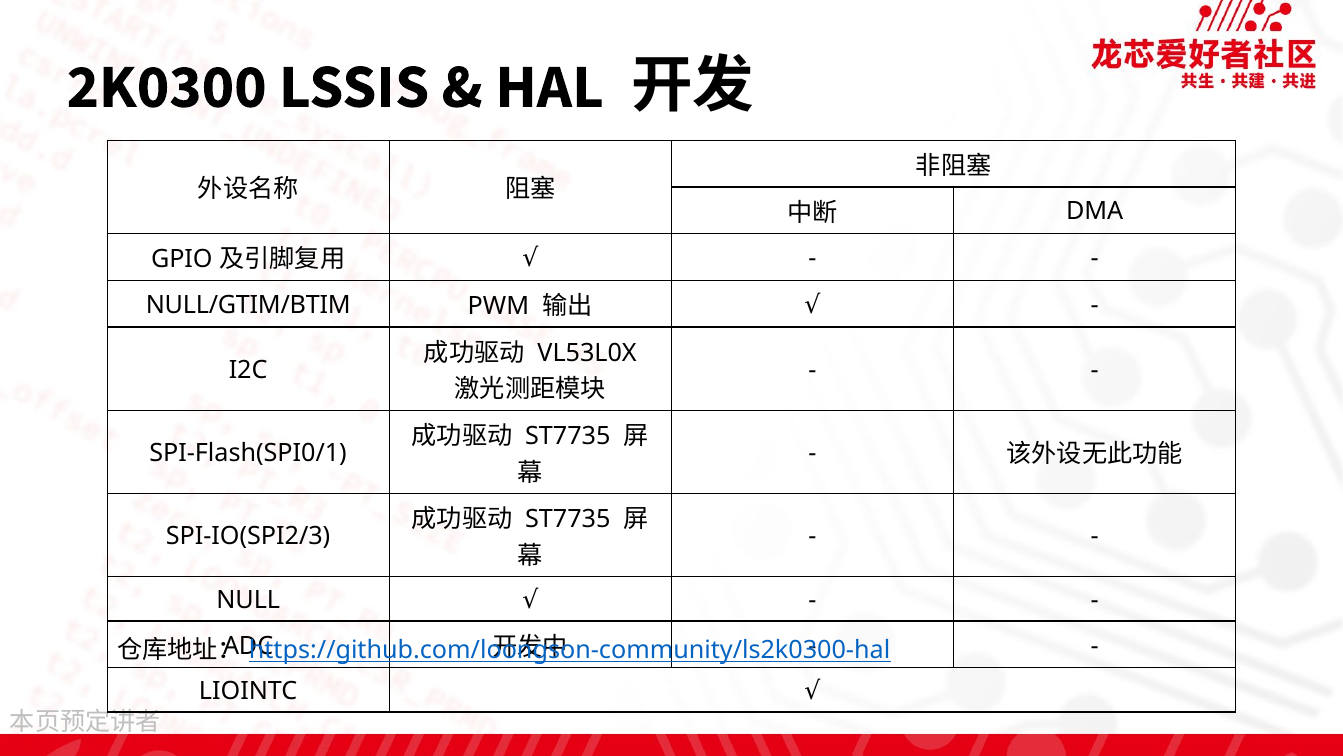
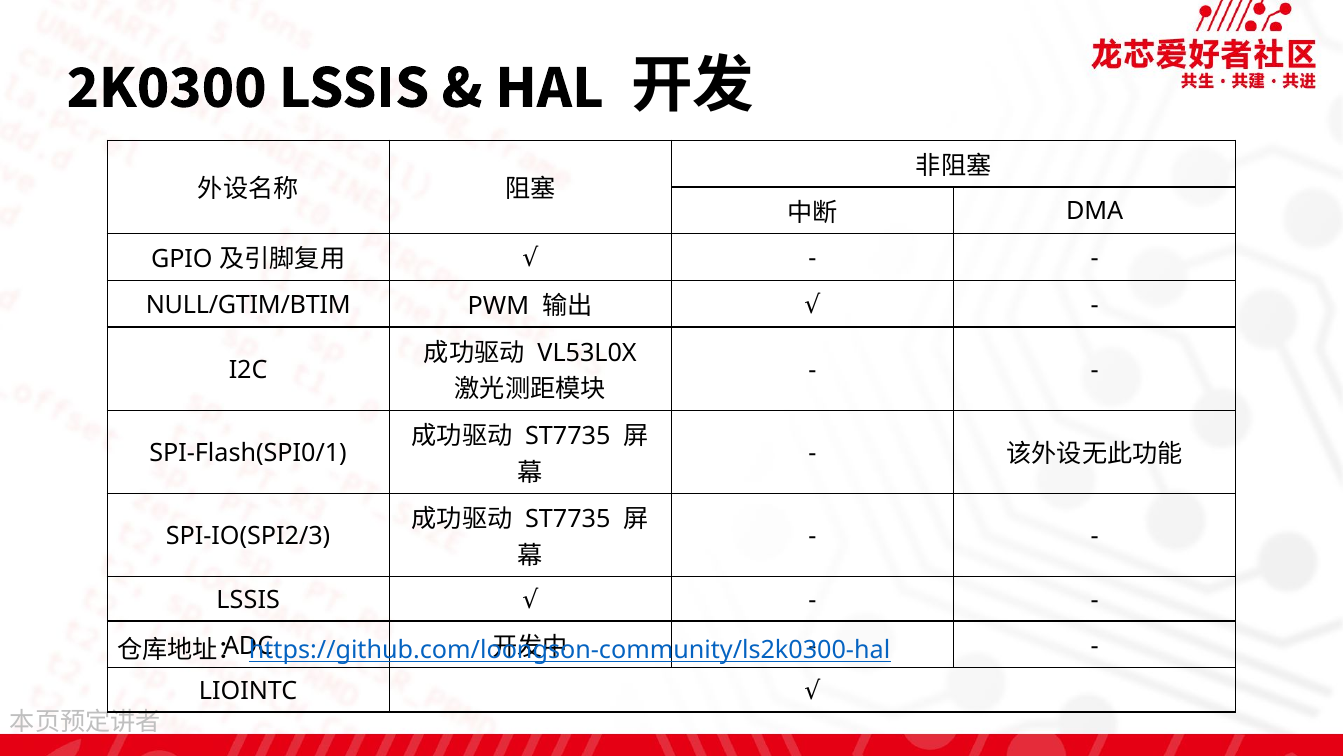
NULL at (248, 600): NULL -> LSSIS
